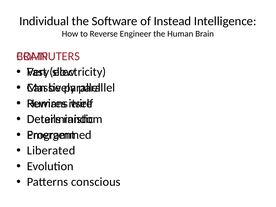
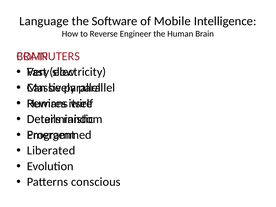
Individual: Individual -> Language
Instead: Instead -> Mobile
